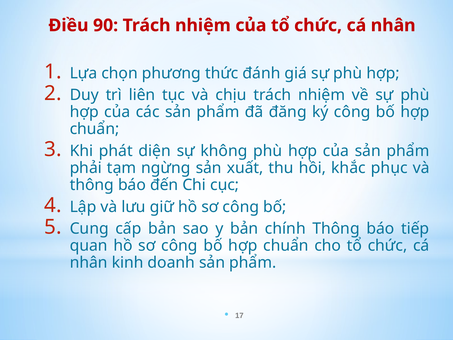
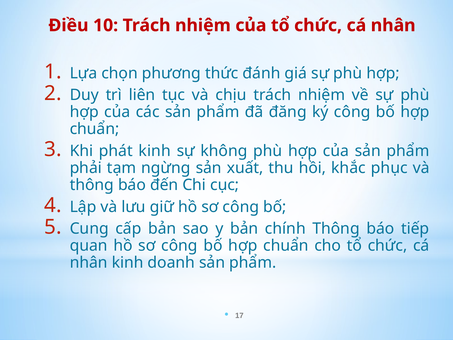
90: 90 -> 10
phát diện: diện -> kinh
